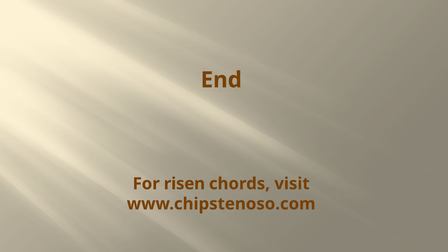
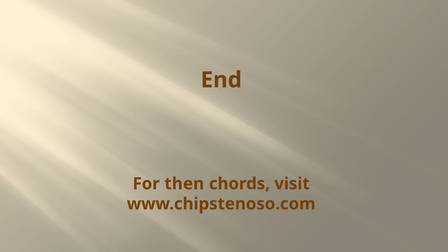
risen: risen -> then
